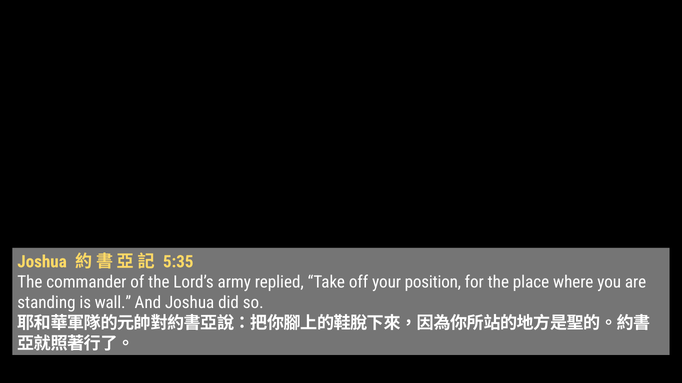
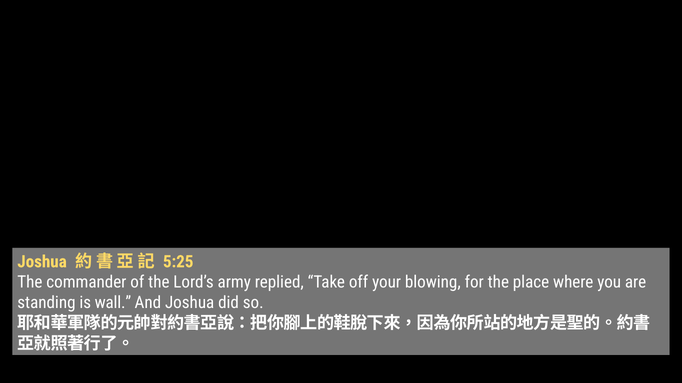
5:35: 5:35 -> 5:25
position: position -> blowing
